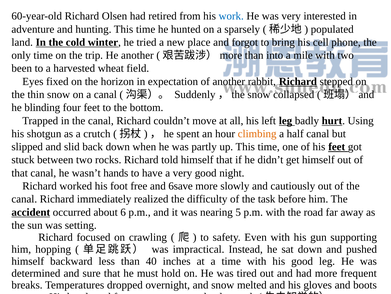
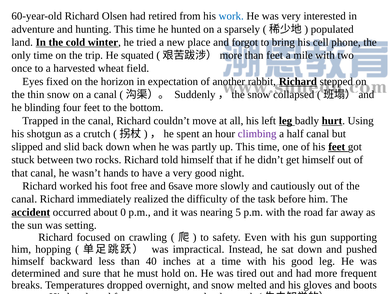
He another: another -> squated
than into: into -> feet
been: been -> once
climbing colour: orange -> purple
6: 6 -> 0
